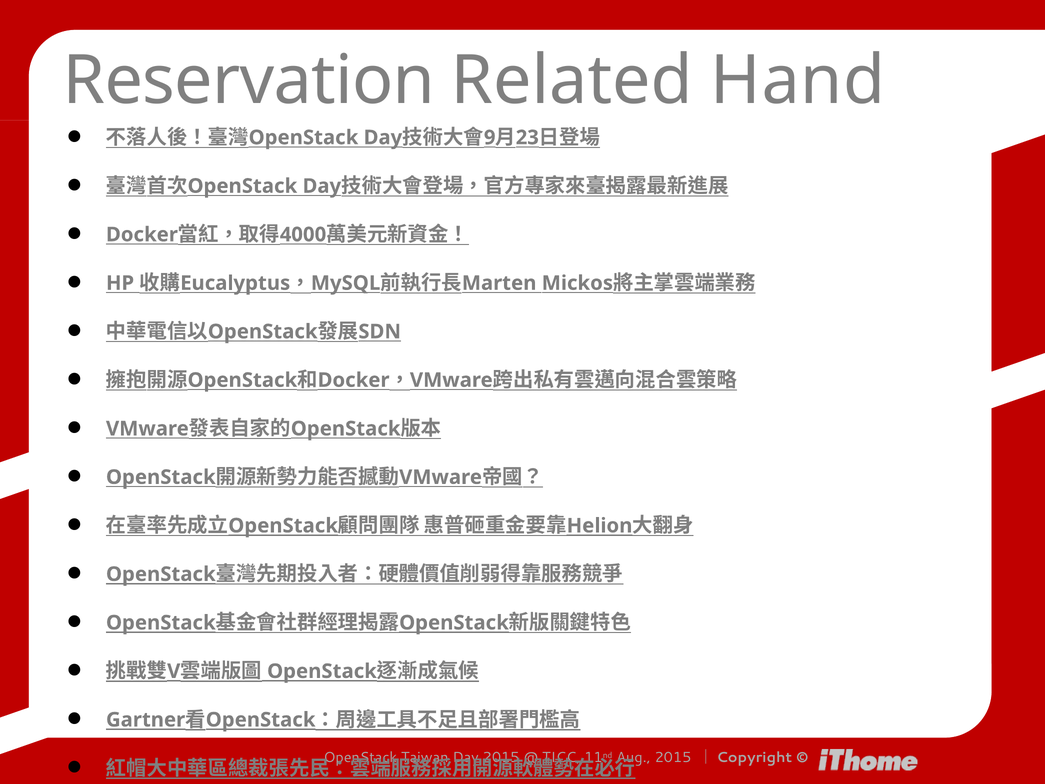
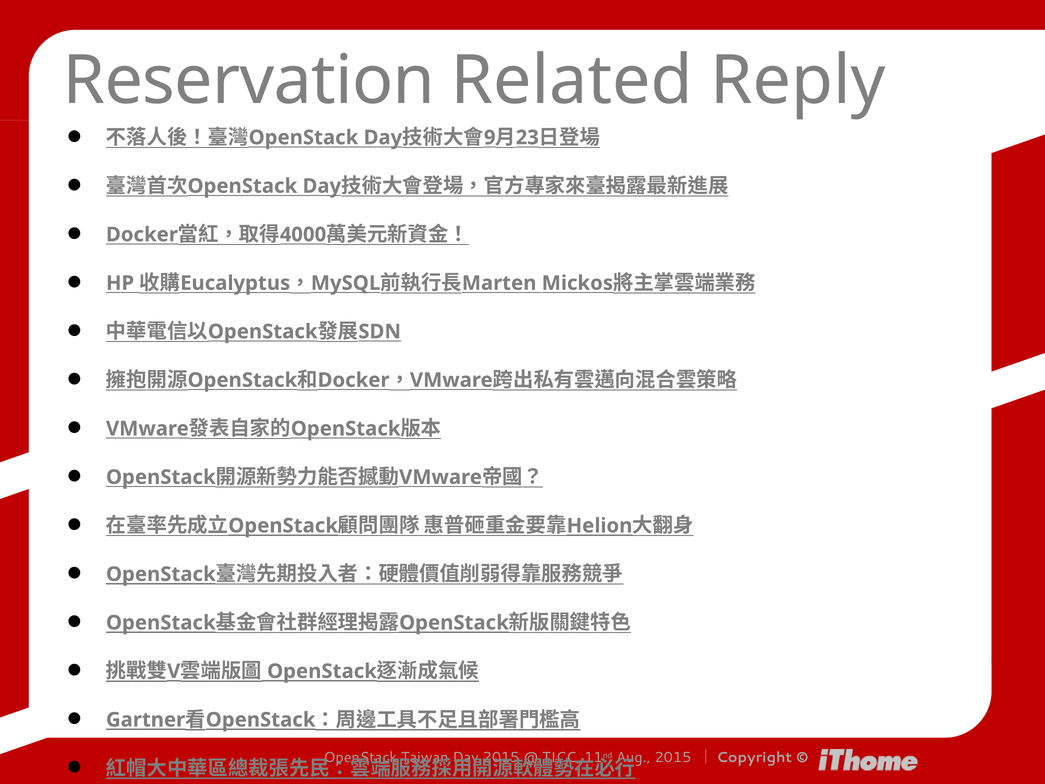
Hand: Hand -> Reply
